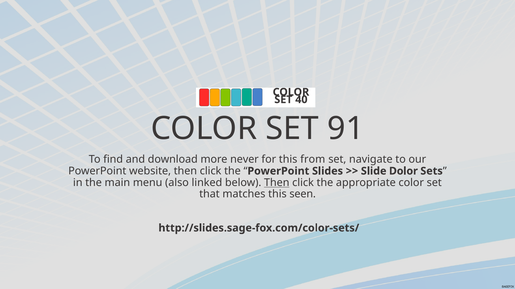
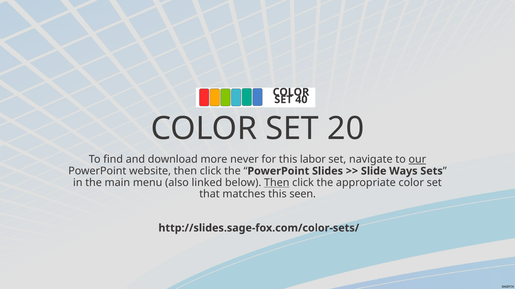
91: 91 -> 20
from: from -> labor
our underline: none -> present
Dolor: Dolor -> Ways
